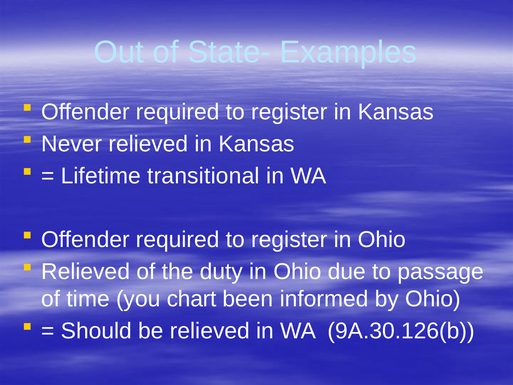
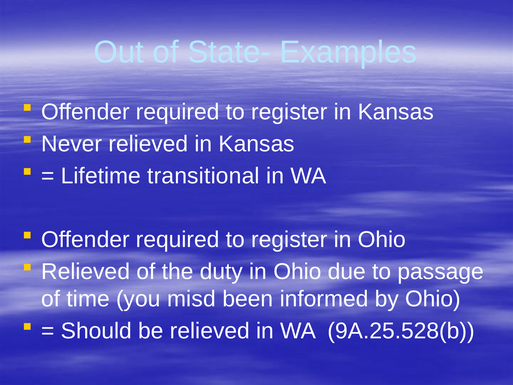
chart: chart -> misd
9A.30.126(b: 9A.30.126(b -> 9A.25.528(b
